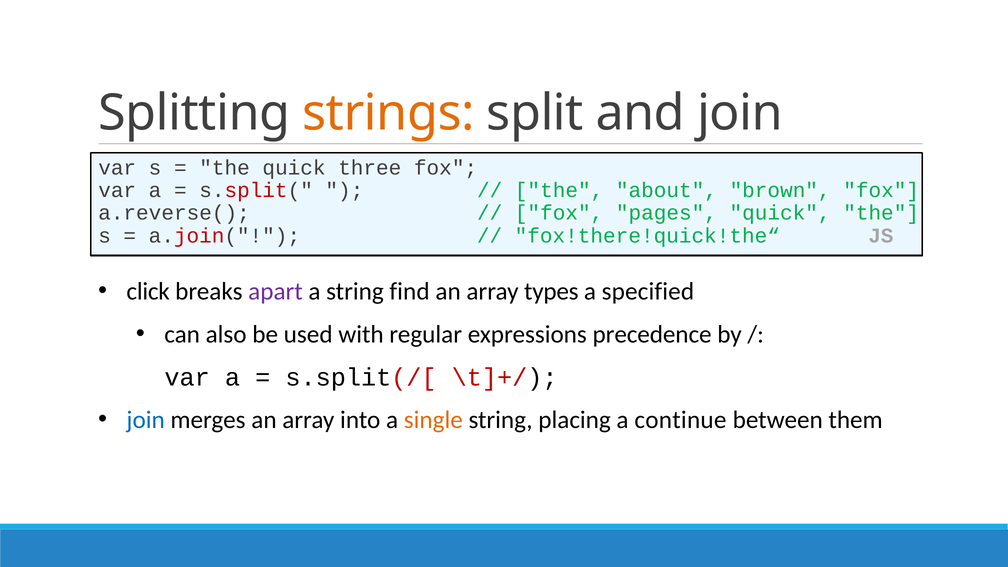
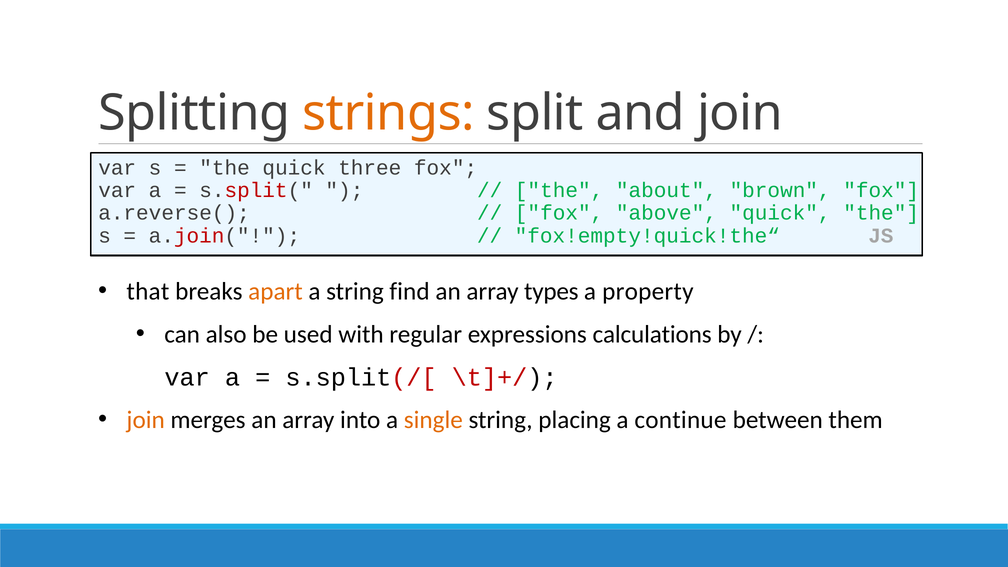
pages: pages -> above
fox!there!quick!the“: fox!there!quick!the“ -> fox!empty!quick!the“
click: click -> that
apart colour: purple -> orange
specified: specified -> property
precedence: precedence -> calculations
join at (146, 420) colour: blue -> orange
